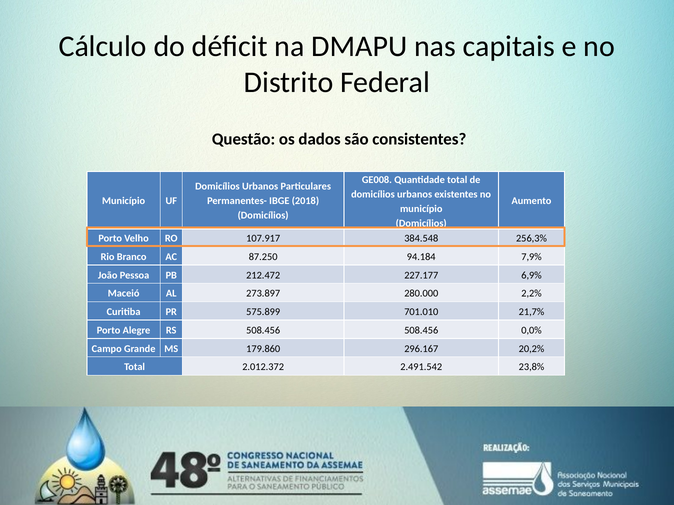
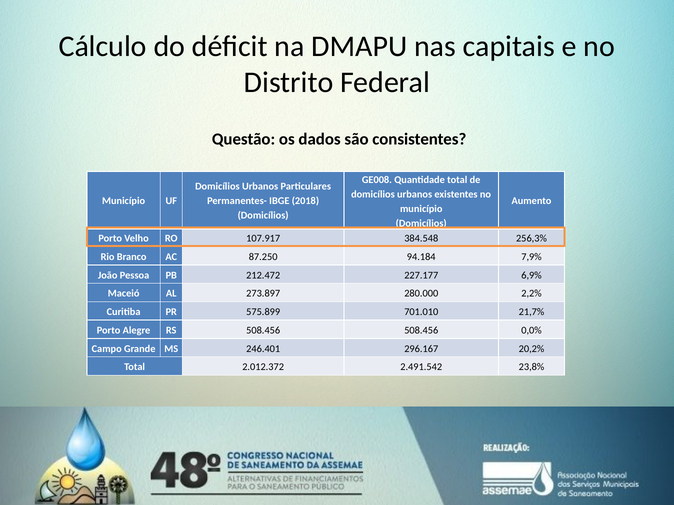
179.860: 179.860 -> 246.401
